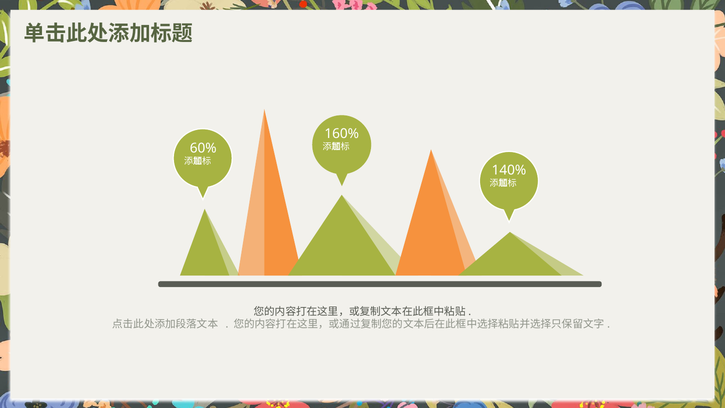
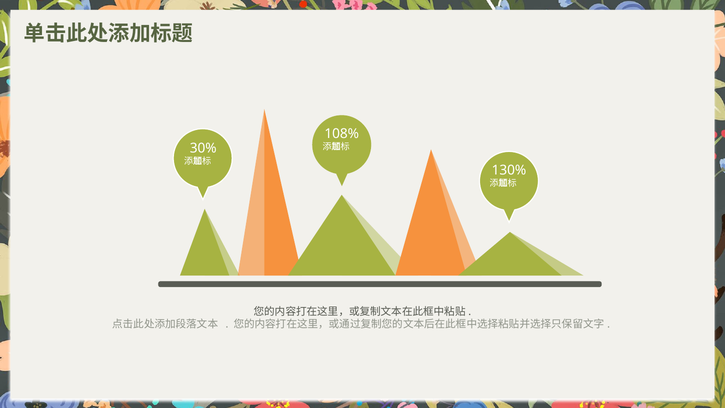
160%: 160% -> 108%
60%: 60% -> 30%
140%: 140% -> 130%
